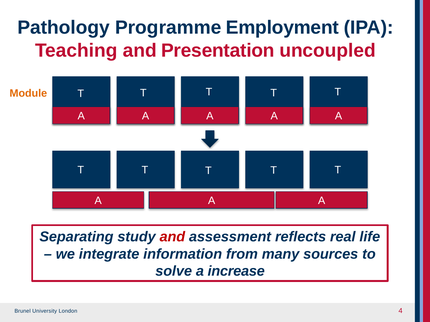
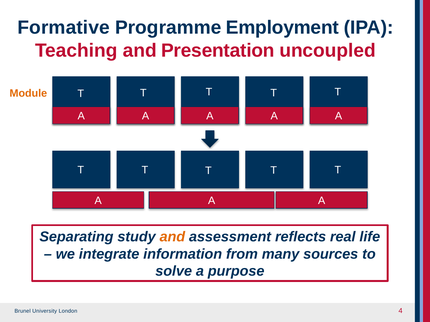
Pathology: Pathology -> Formative
and at (172, 237) colour: red -> orange
increase: increase -> purpose
